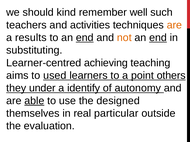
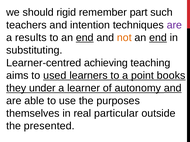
kind: kind -> rigid
well: well -> part
activities: activities -> intention
are at (174, 25) colour: orange -> purple
others: others -> books
identify: identify -> learner
and at (173, 88) underline: none -> present
able underline: present -> none
designed: designed -> purposes
evaluation: evaluation -> presented
